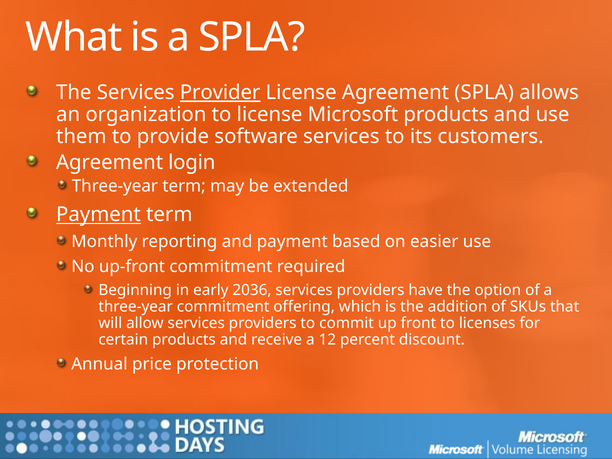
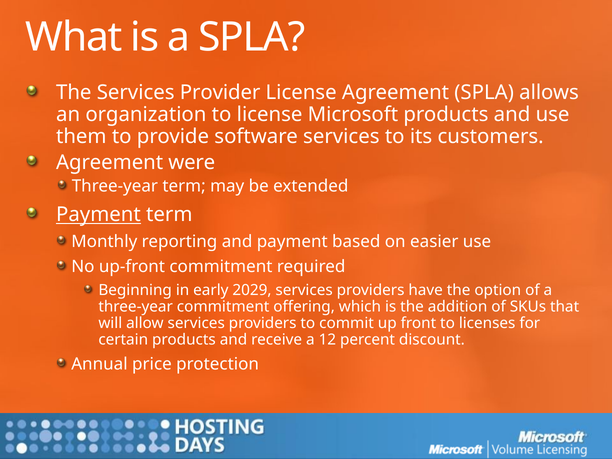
Provider underline: present -> none
login: login -> were
2036: 2036 -> 2029
